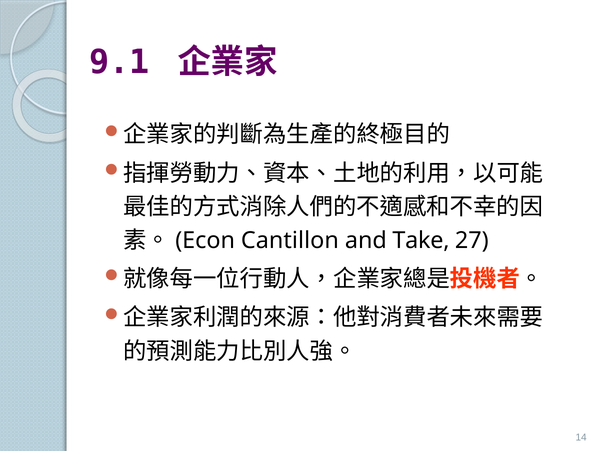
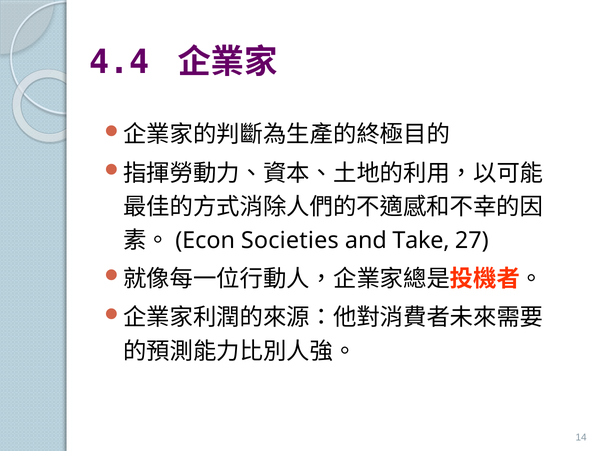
9.1: 9.1 -> 4.4
Cantillon: Cantillon -> Societies
